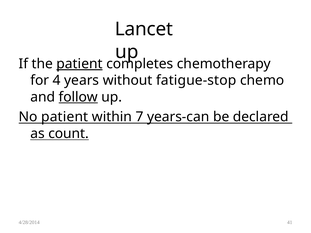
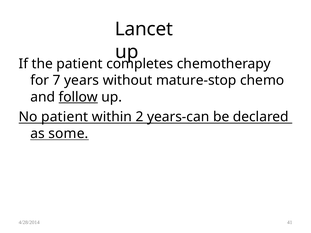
patient at (80, 64) underline: present -> none
4: 4 -> 7
fatigue-stop: fatigue-stop -> mature-stop
7: 7 -> 2
count: count -> some
